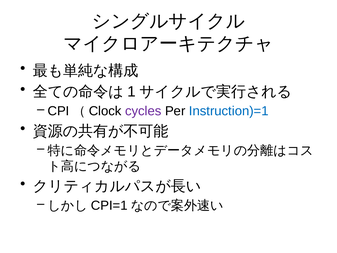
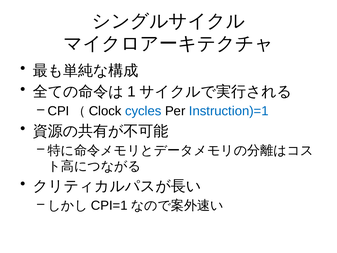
cycles colour: purple -> blue
